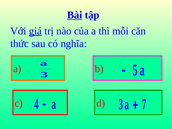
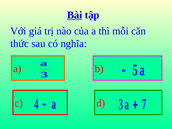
giá underline: present -> none
